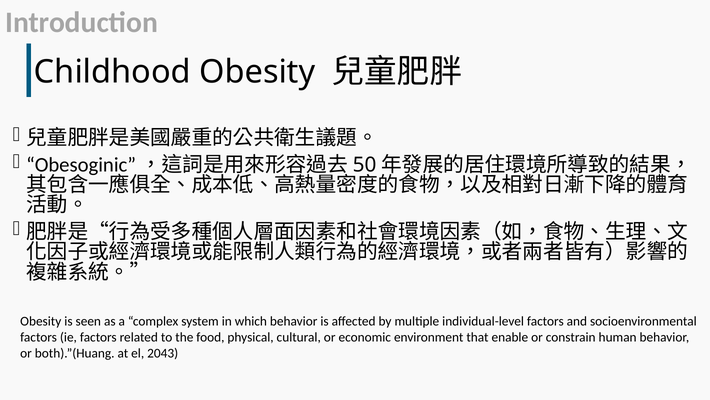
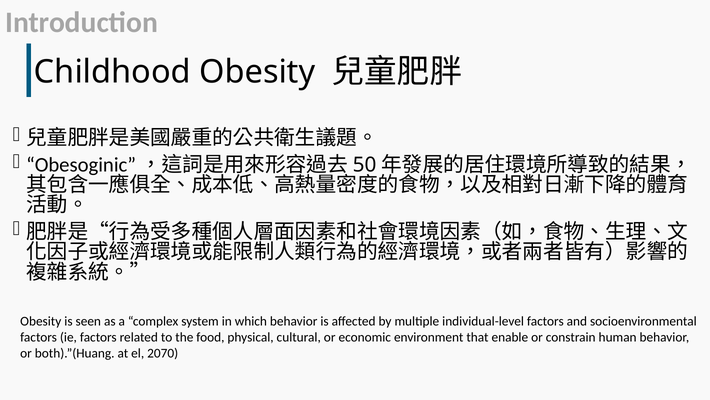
2043: 2043 -> 2070
